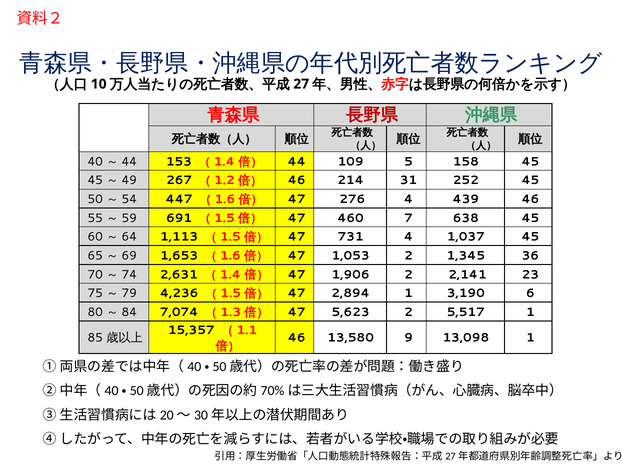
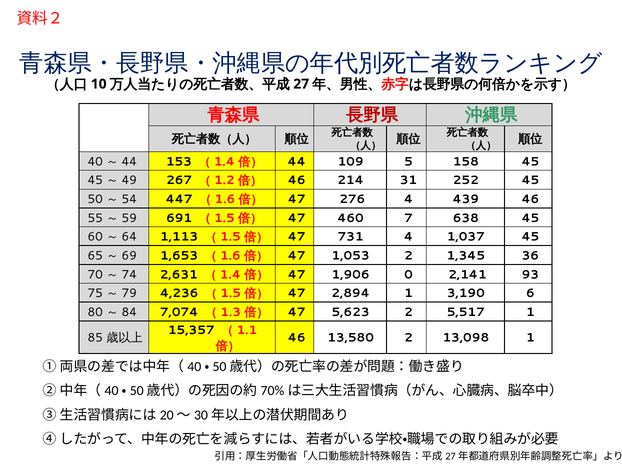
1,906 2: 2 -> 0
23: 23 -> 93
13,580 9: 9 -> 2
